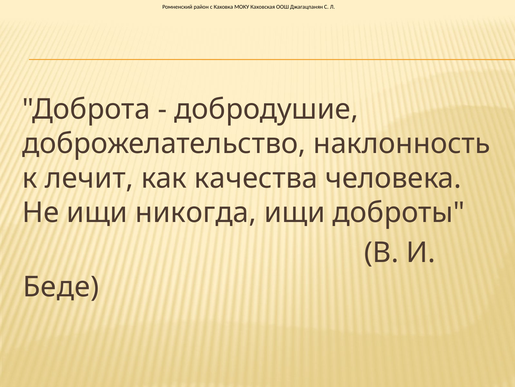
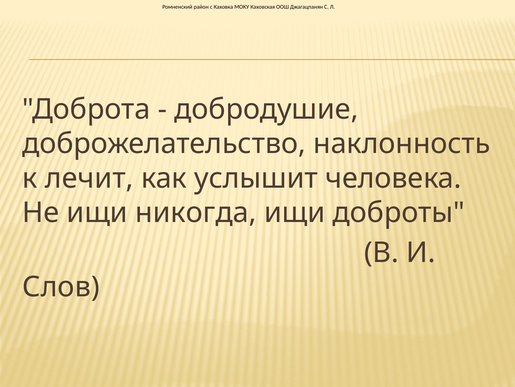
качества: качества -> услышит
Беде: Беде -> Слов
